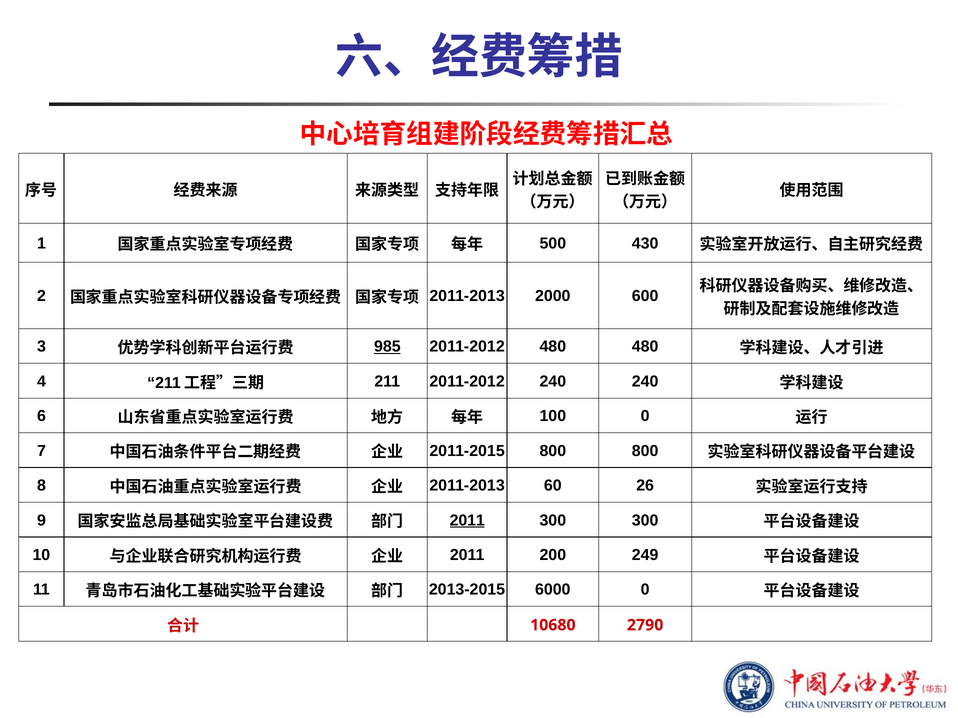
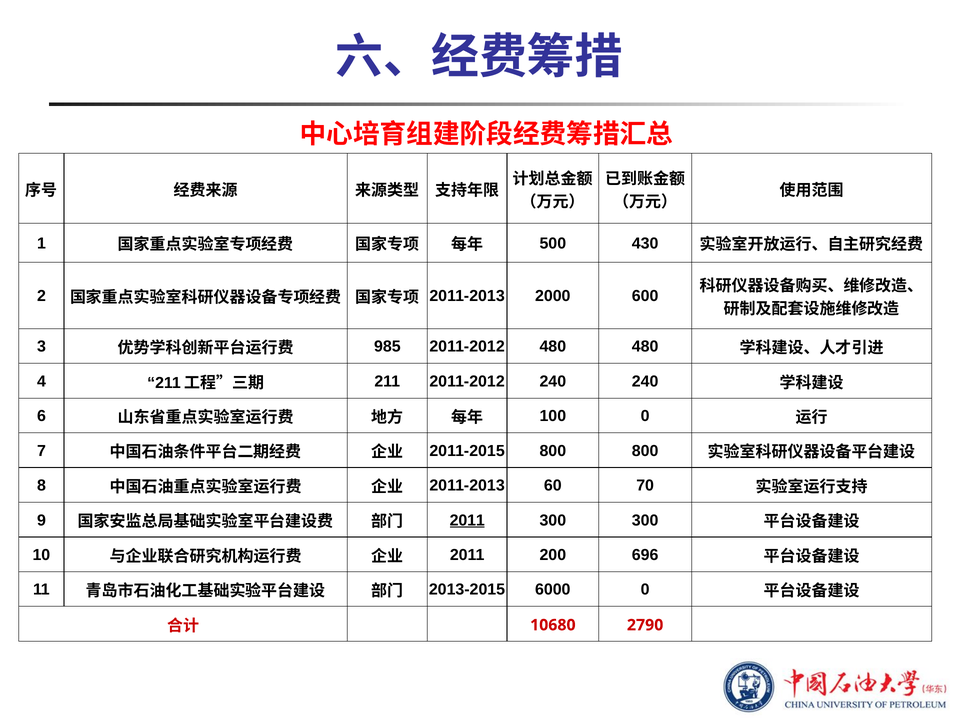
985 underline: present -> none
26: 26 -> 70
249: 249 -> 696
